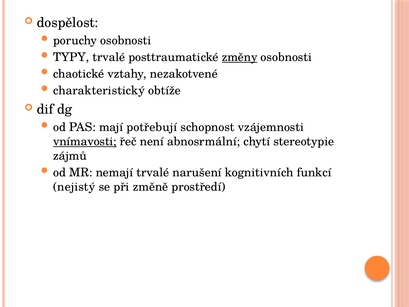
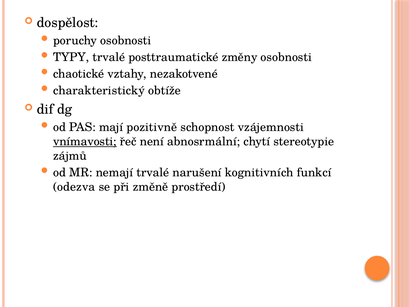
změny underline: present -> none
potřebují: potřebují -> pozitivně
nejistý: nejistý -> odezva
